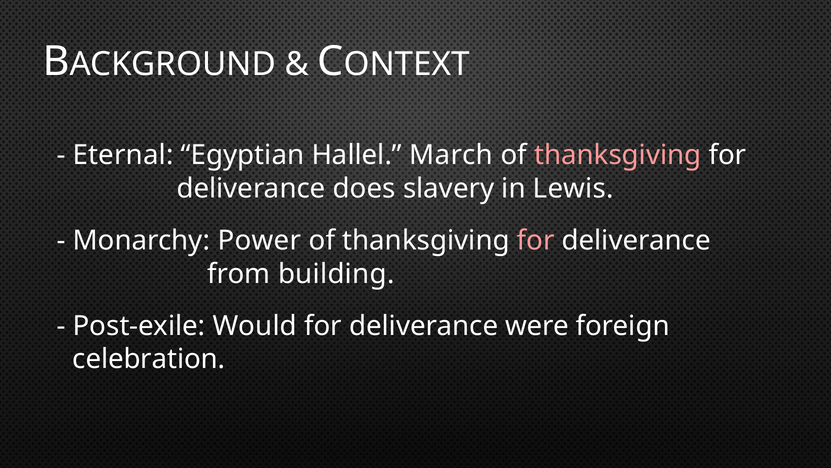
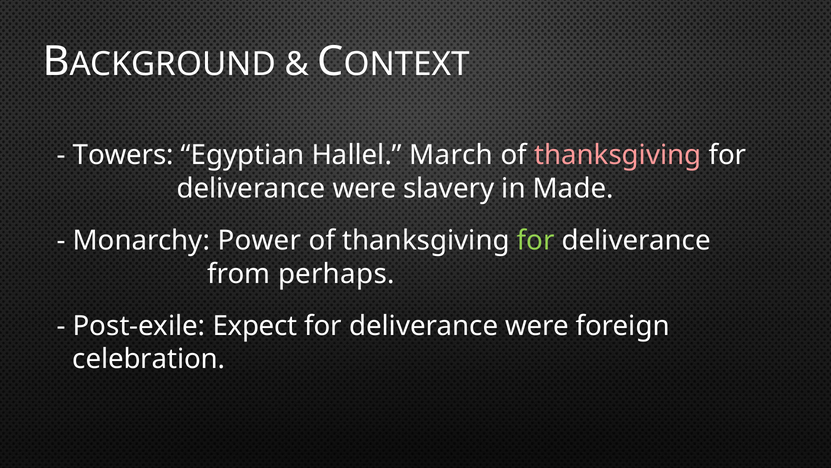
Eternal: Eternal -> Towers
does at (364, 188): does -> were
Lewis: Lewis -> Made
for at (536, 240) colour: pink -> light green
building: building -> perhaps
Would: Would -> Expect
